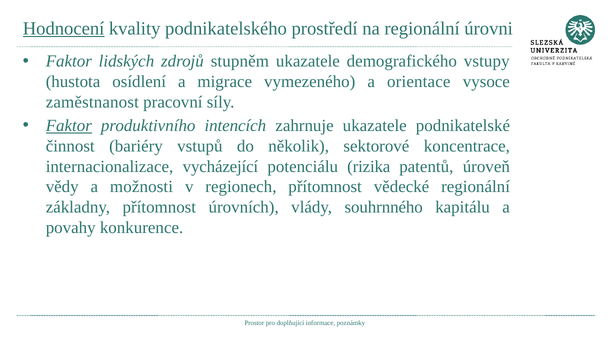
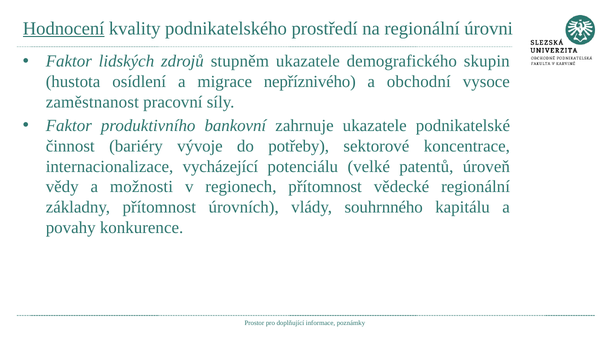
vstupy: vstupy -> skupin
vymezeného: vymezeného -> nepříznivého
orientace: orientace -> obchodní
Faktor at (69, 126) underline: present -> none
intencích: intencích -> bankovní
vstupů: vstupů -> vývoje
několik: několik -> potřeby
rizika: rizika -> velké
